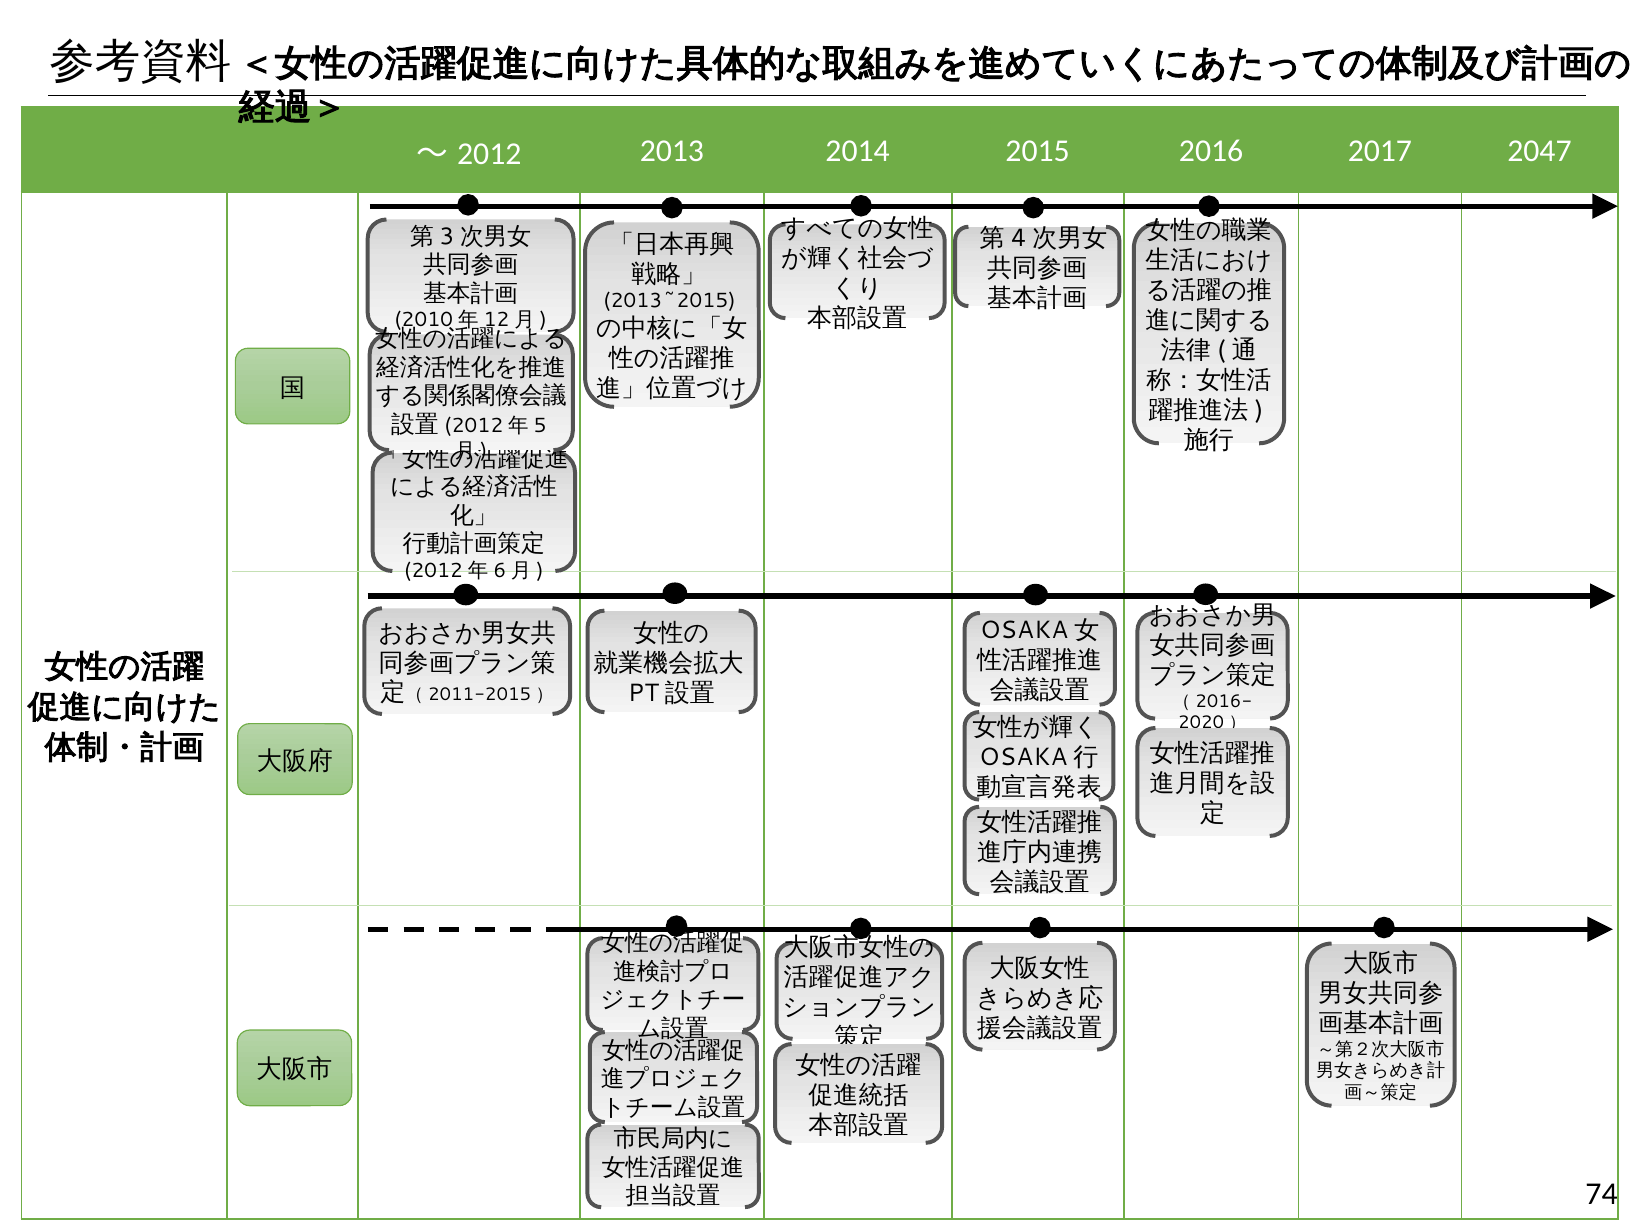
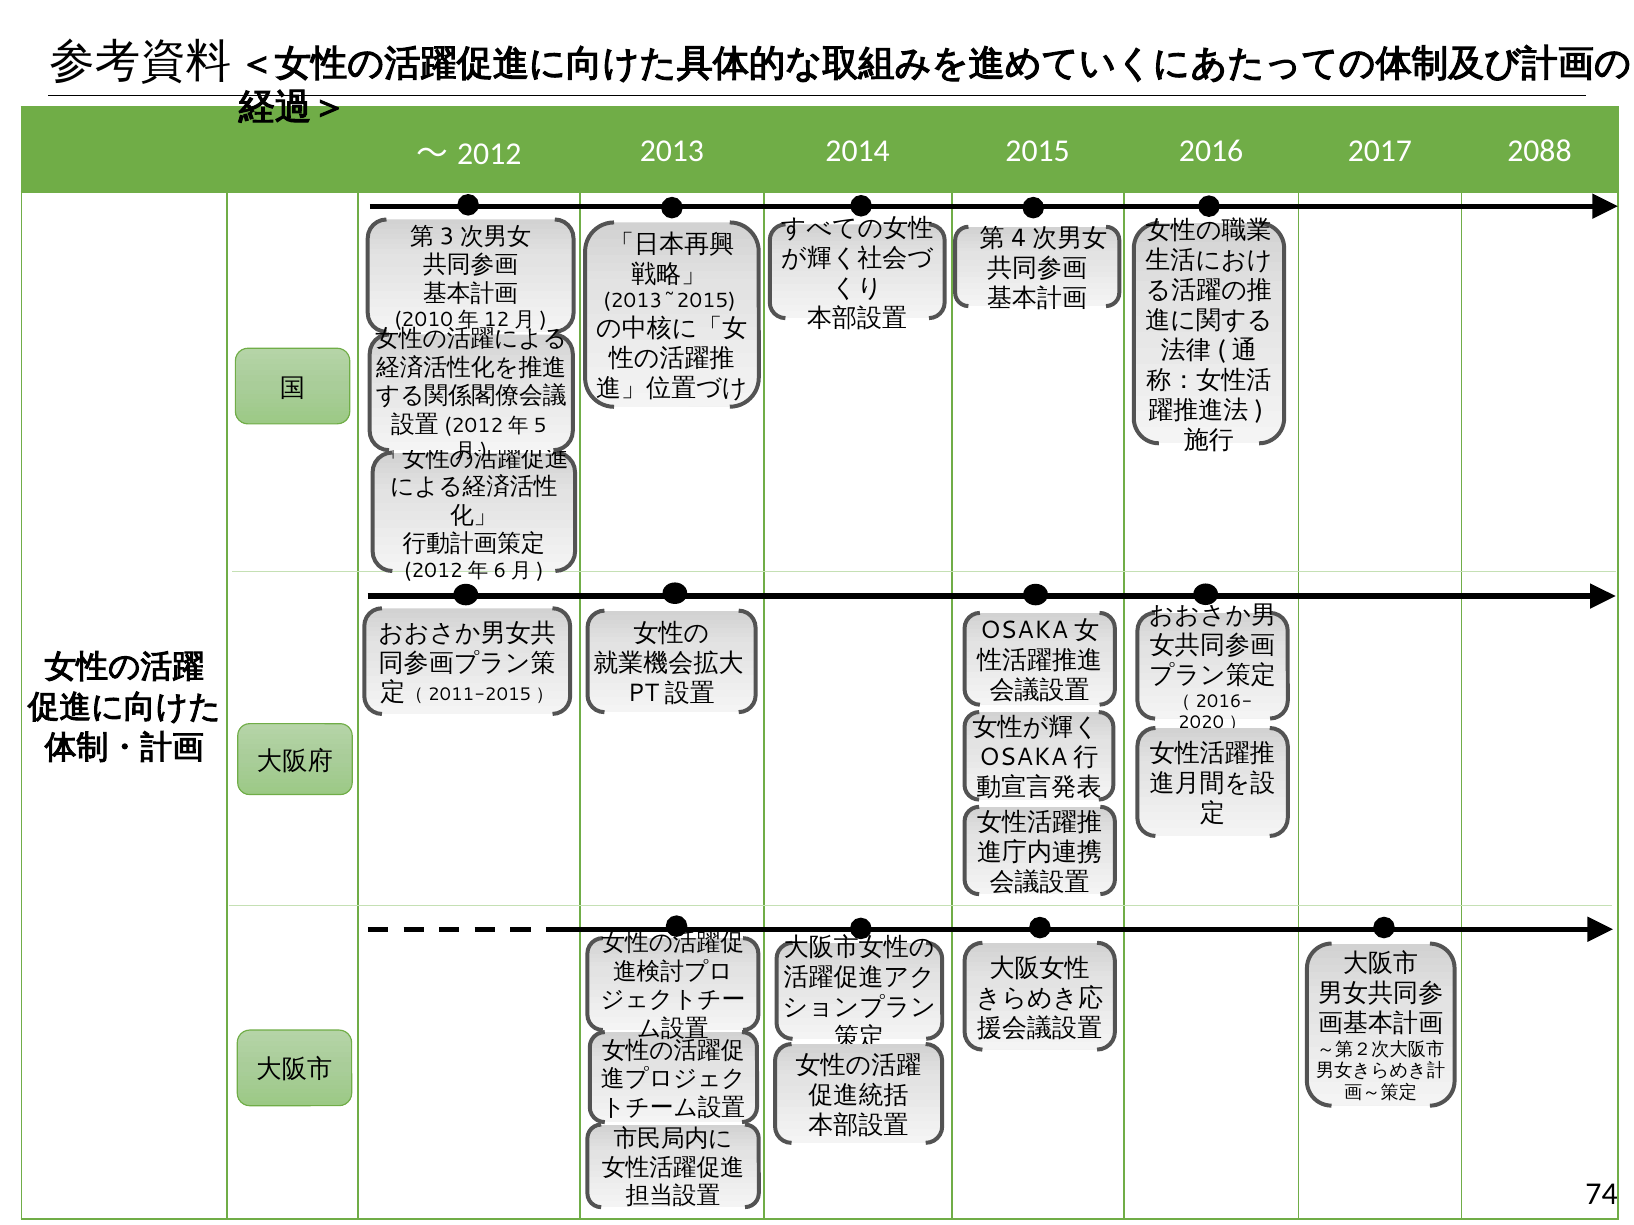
2047: 2047 -> 2088
